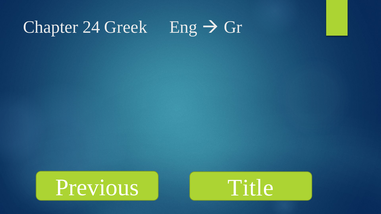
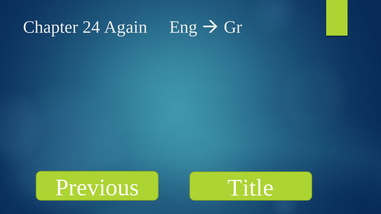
Greek: Greek -> Again
